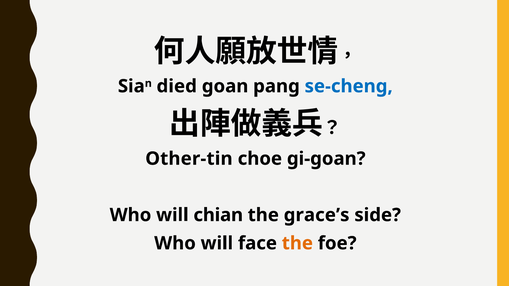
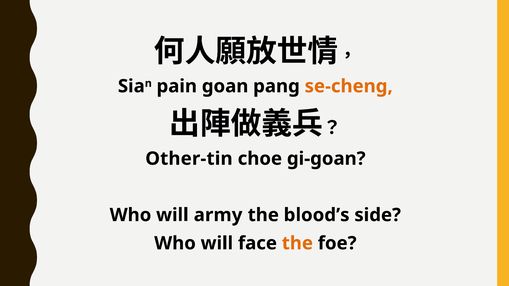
died: died -> pain
se-cheng colour: blue -> orange
chian: chian -> army
grace’s: grace’s -> blood’s
